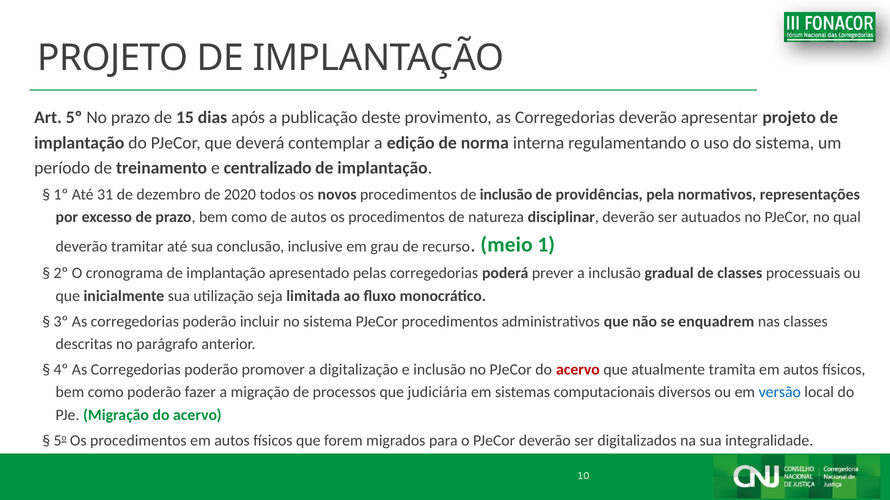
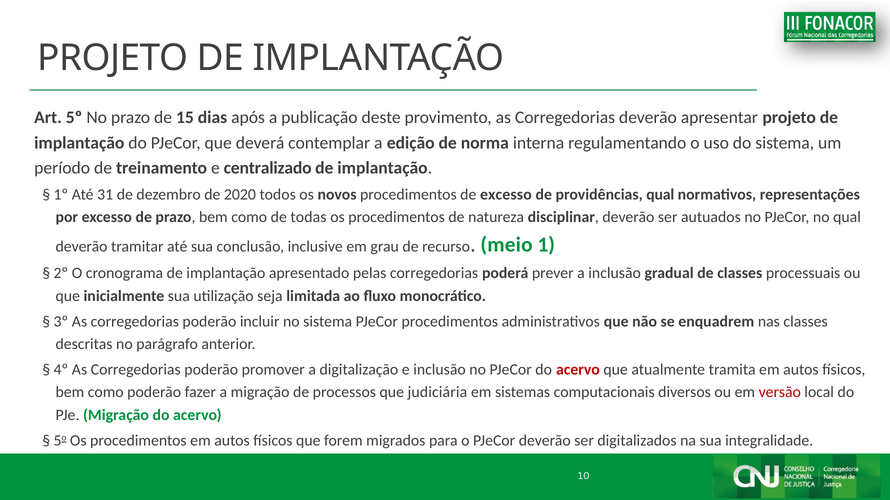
de inclusão: inclusão -> excesso
providências pela: pela -> qual
de autos: autos -> todas
versão colour: blue -> red
